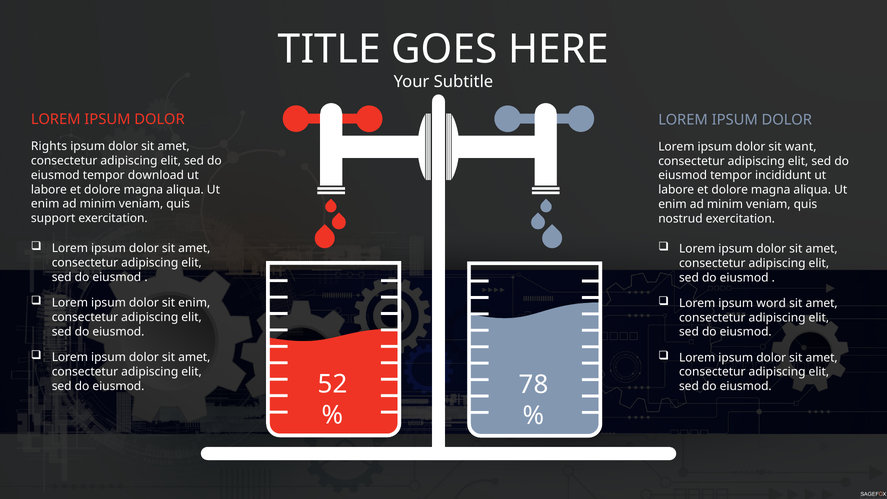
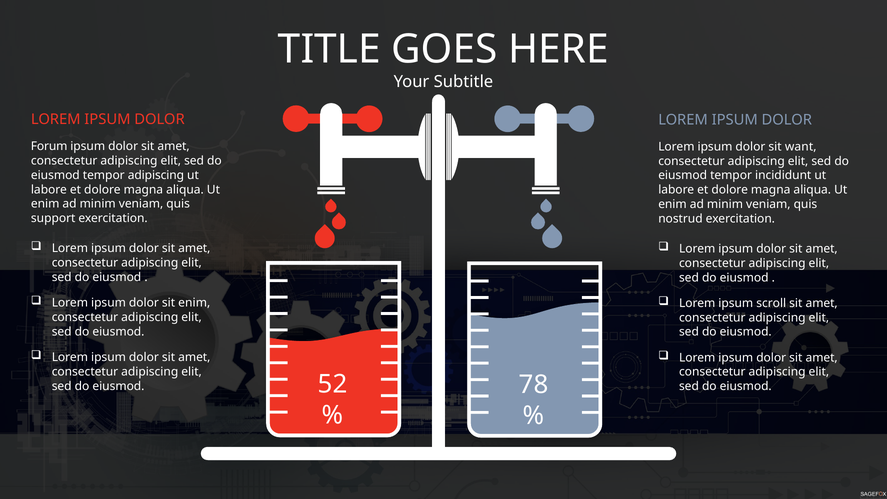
Rights: Rights -> Forum
tempor download: download -> adipiscing
word: word -> scroll
